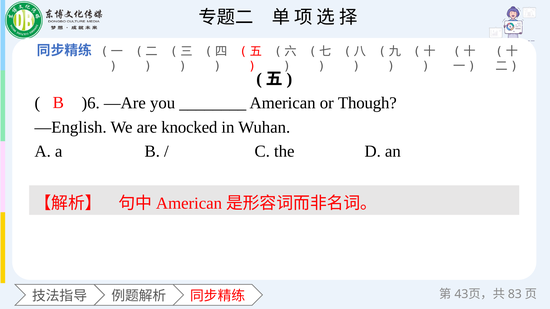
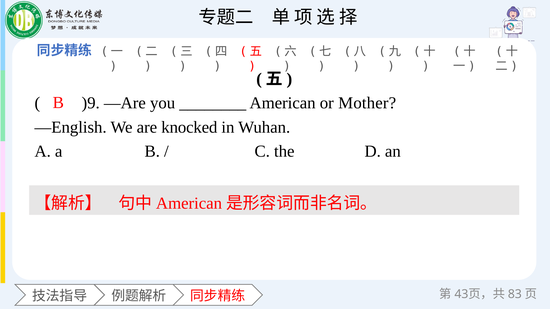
)6: )6 -> )9
Though: Though -> Mother
